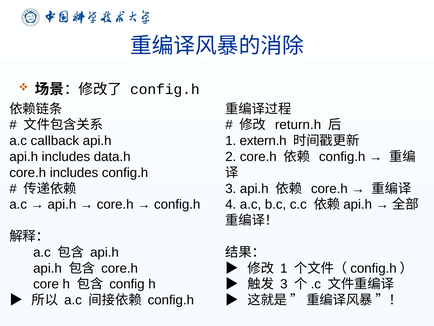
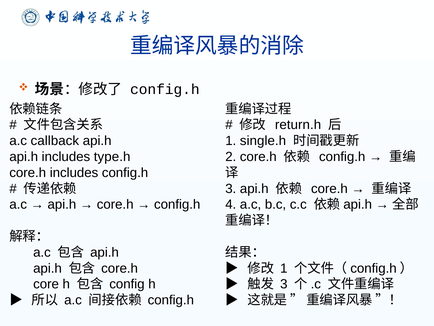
extern.h: extern.h -> single.h
data.h: data.h -> type.h
